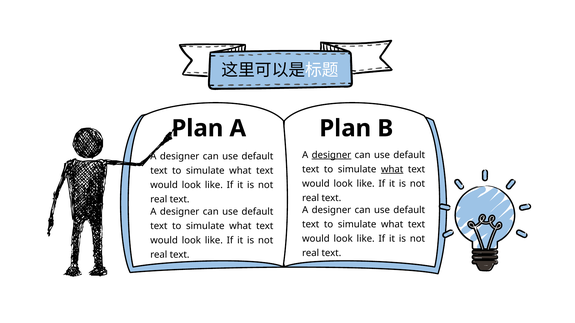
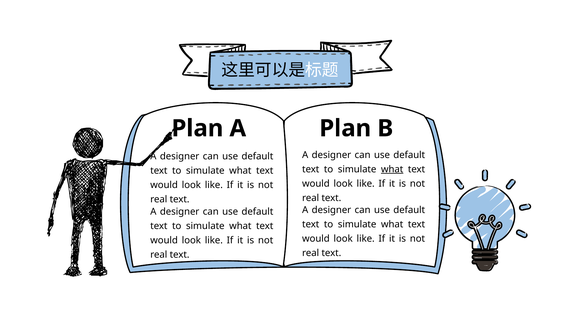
designer at (331, 155) underline: present -> none
